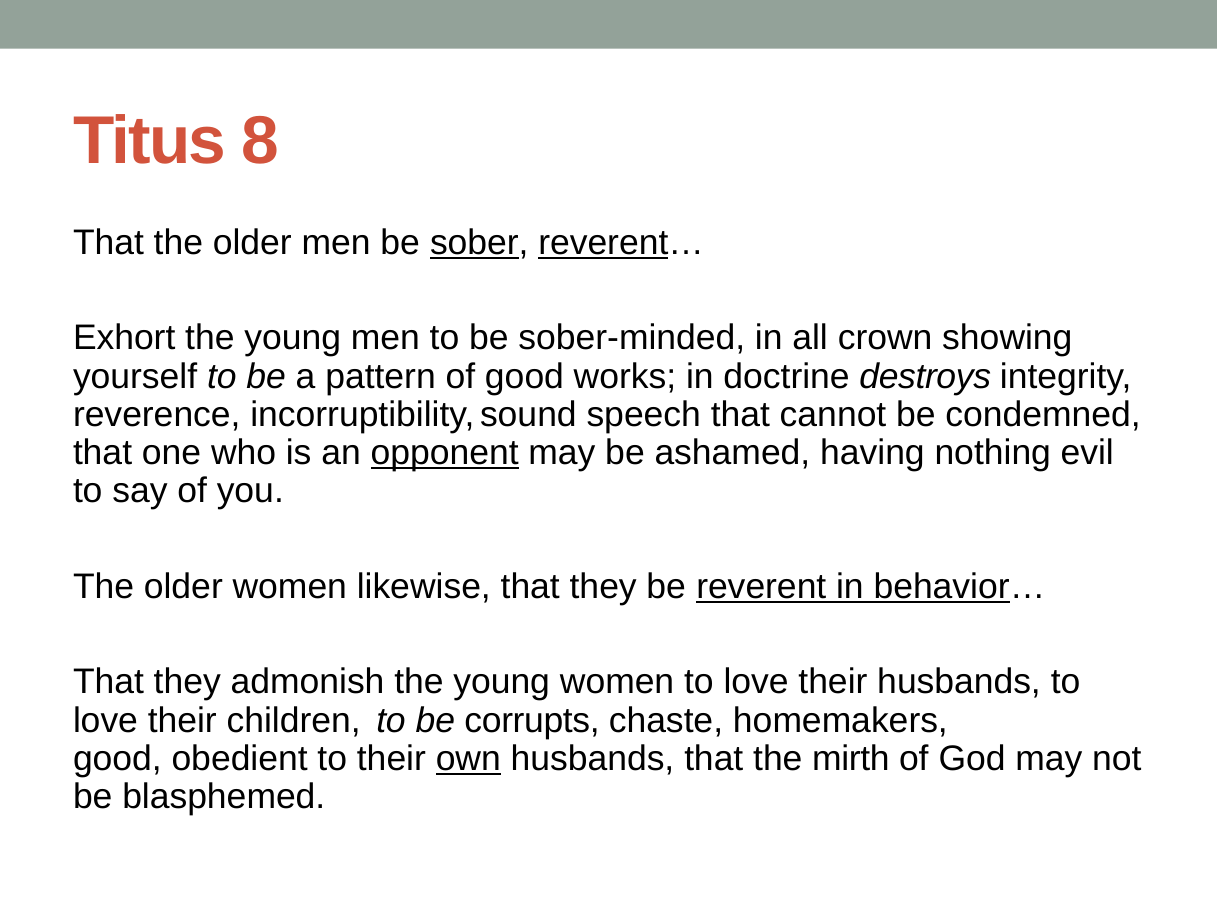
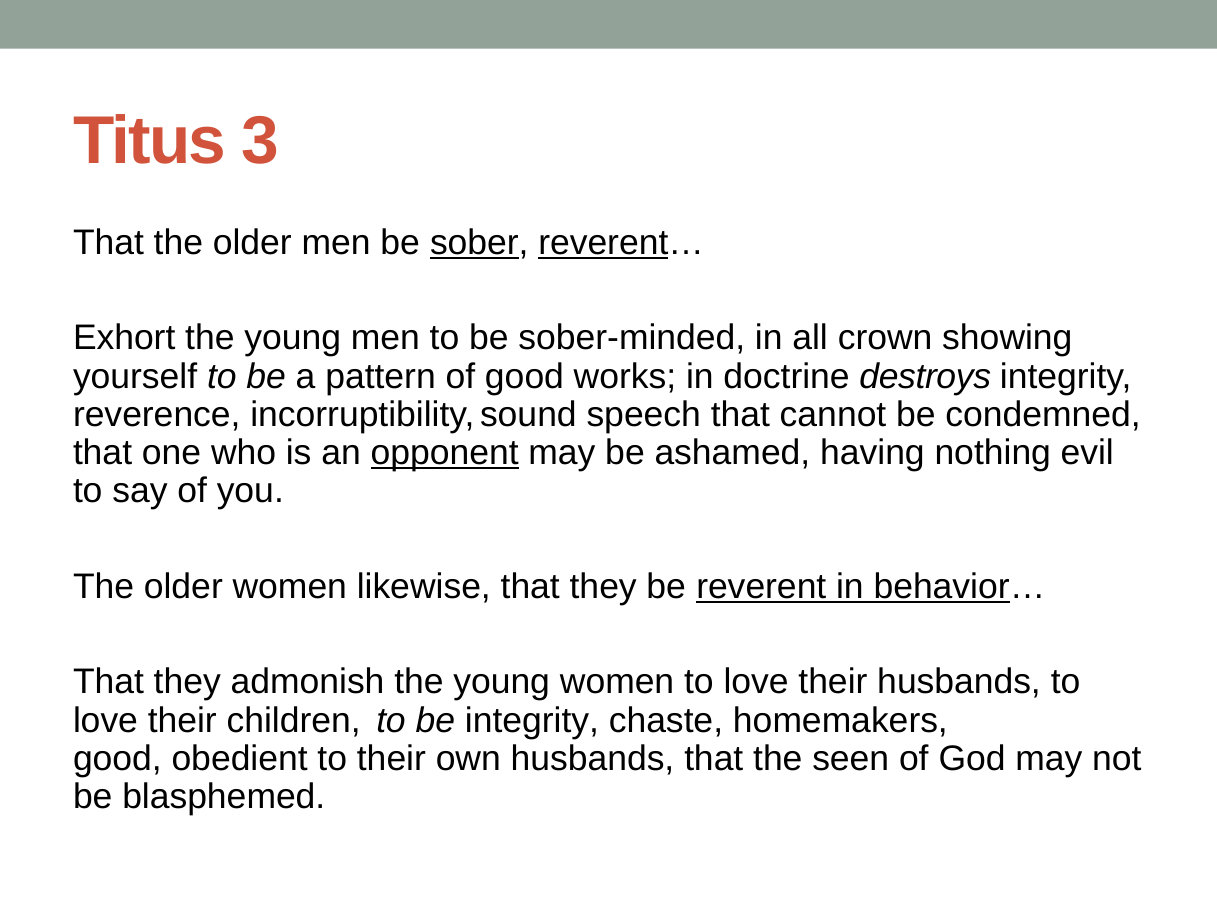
8: 8 -> 3
be corrupts: corrupts -> integrity
own underline: present -> none
mirth: mirth -> seen
